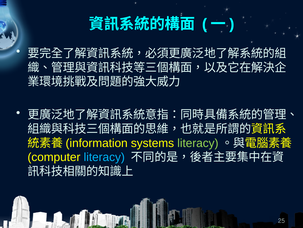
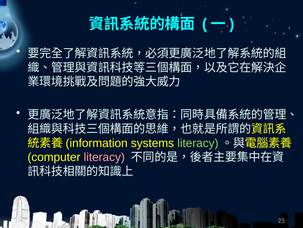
literacy at (104, 157) colour: light blue -> pink
